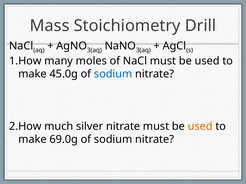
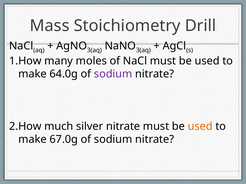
45.0g: 45.0g -> 64.0g
sodium at (113, 74) colour: blue -> purple
69.0g: 69.0g -> 67.0g
